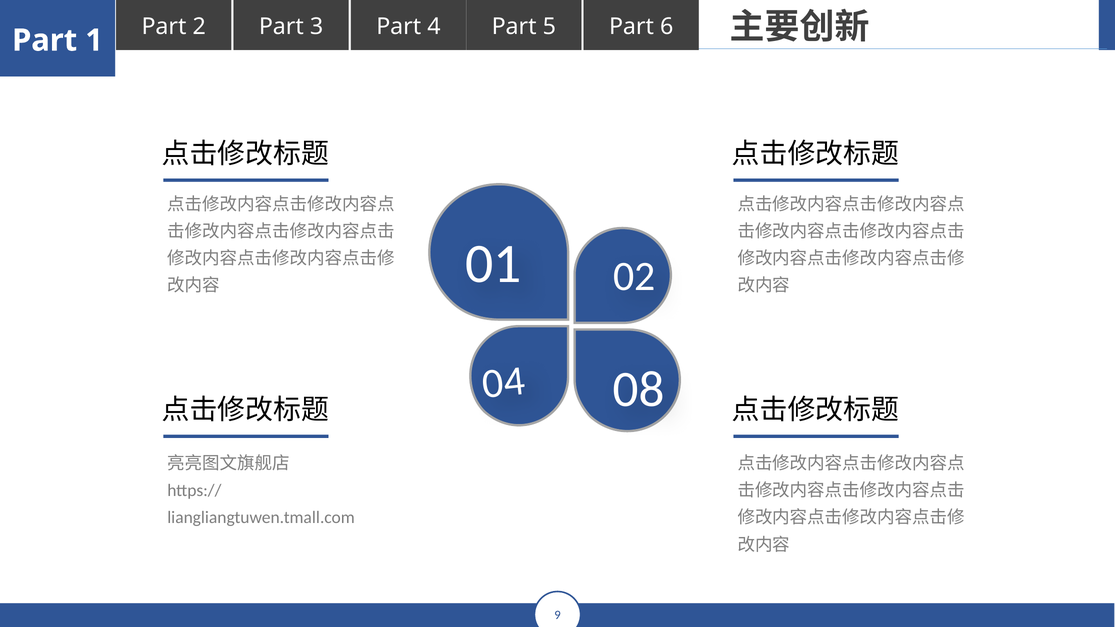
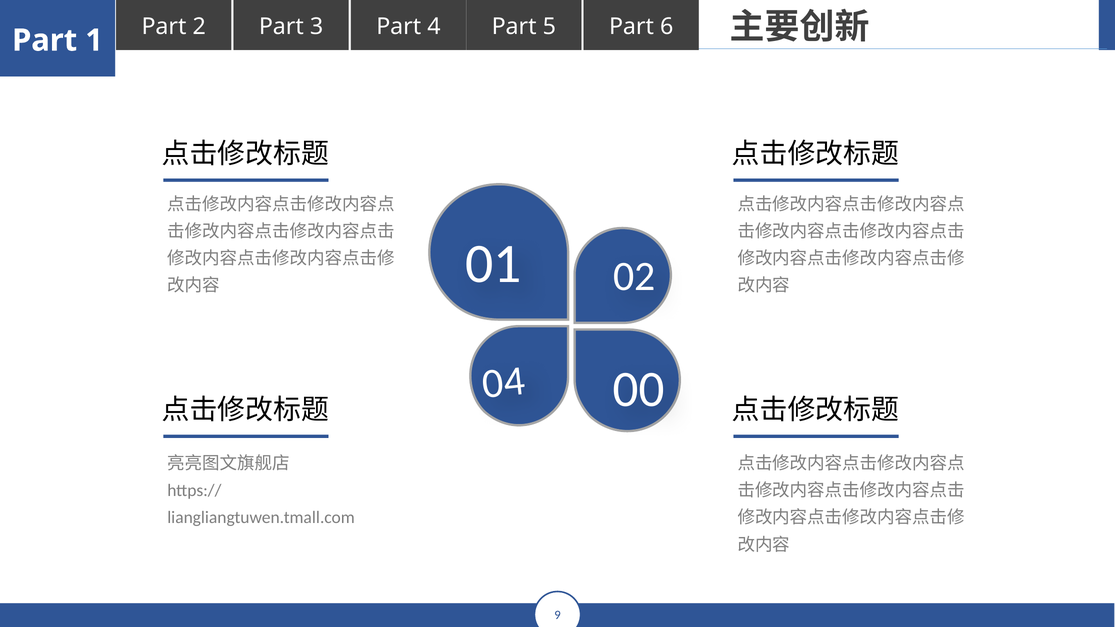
08: 08 -> 00
